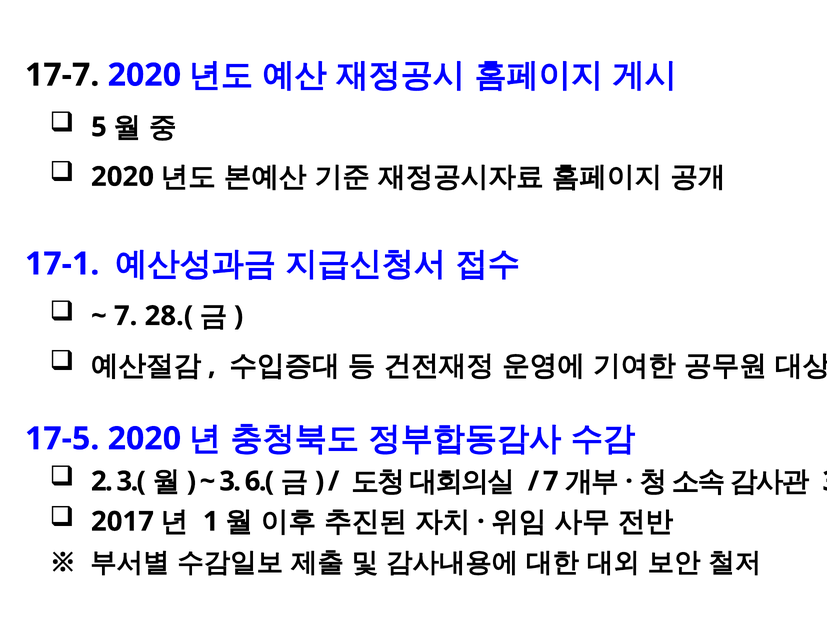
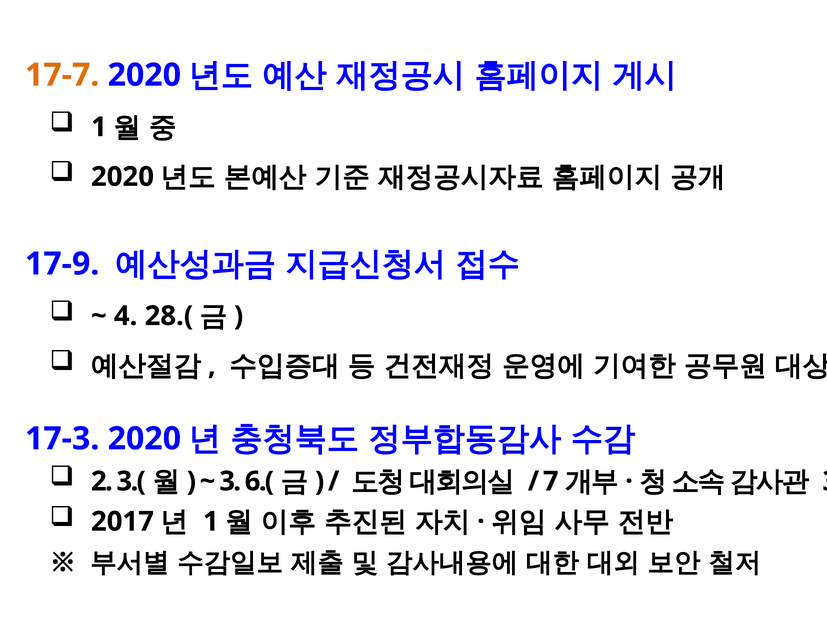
17-7 colour: black -> orange
5 at (99, 127): 5 -> 1
17-1: 17-1 -> 17-9
7 at (126, 316): 7 -> 4
17-5: 17-5 -> 17-3
